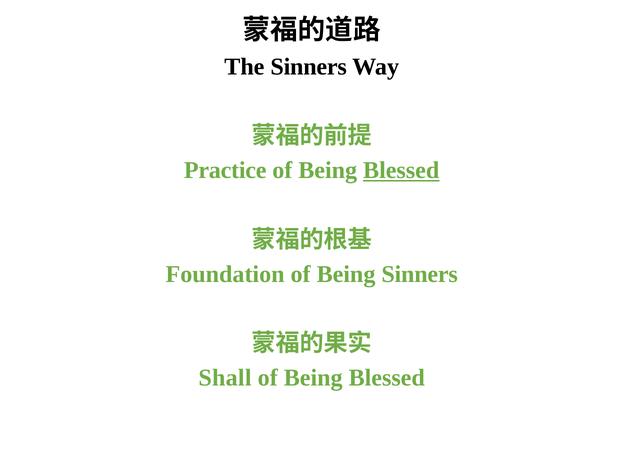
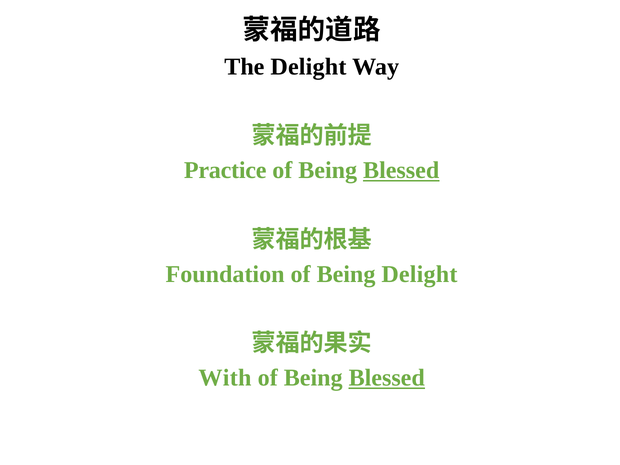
The Sinners: Sinners -> Delight
Being Sinners: Sinners -> Delight
Shall: Shall -> With
Blessed at (387, 378) underline: none -> present
